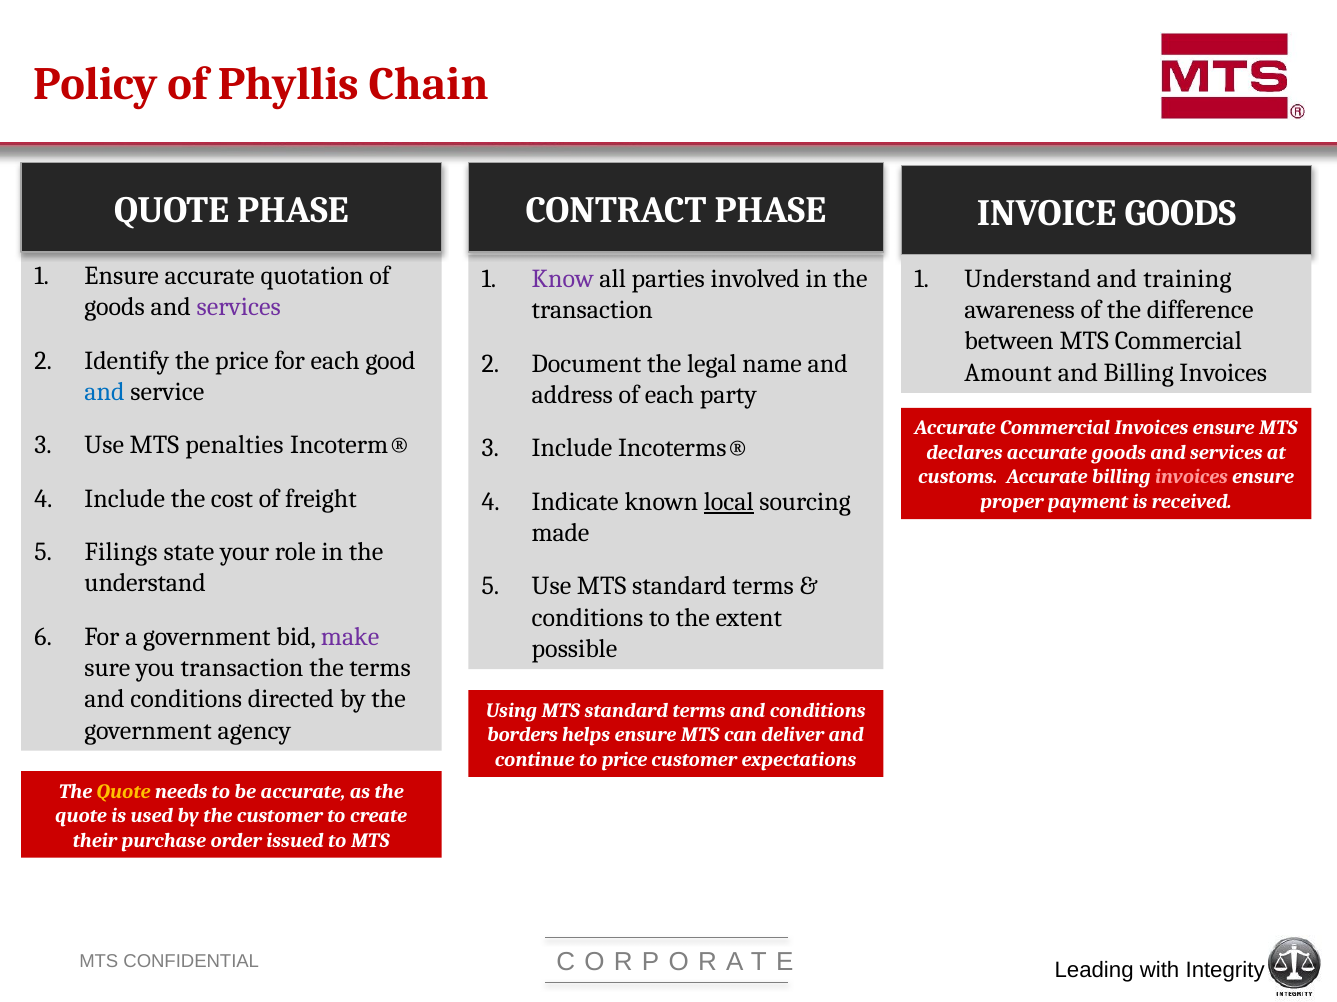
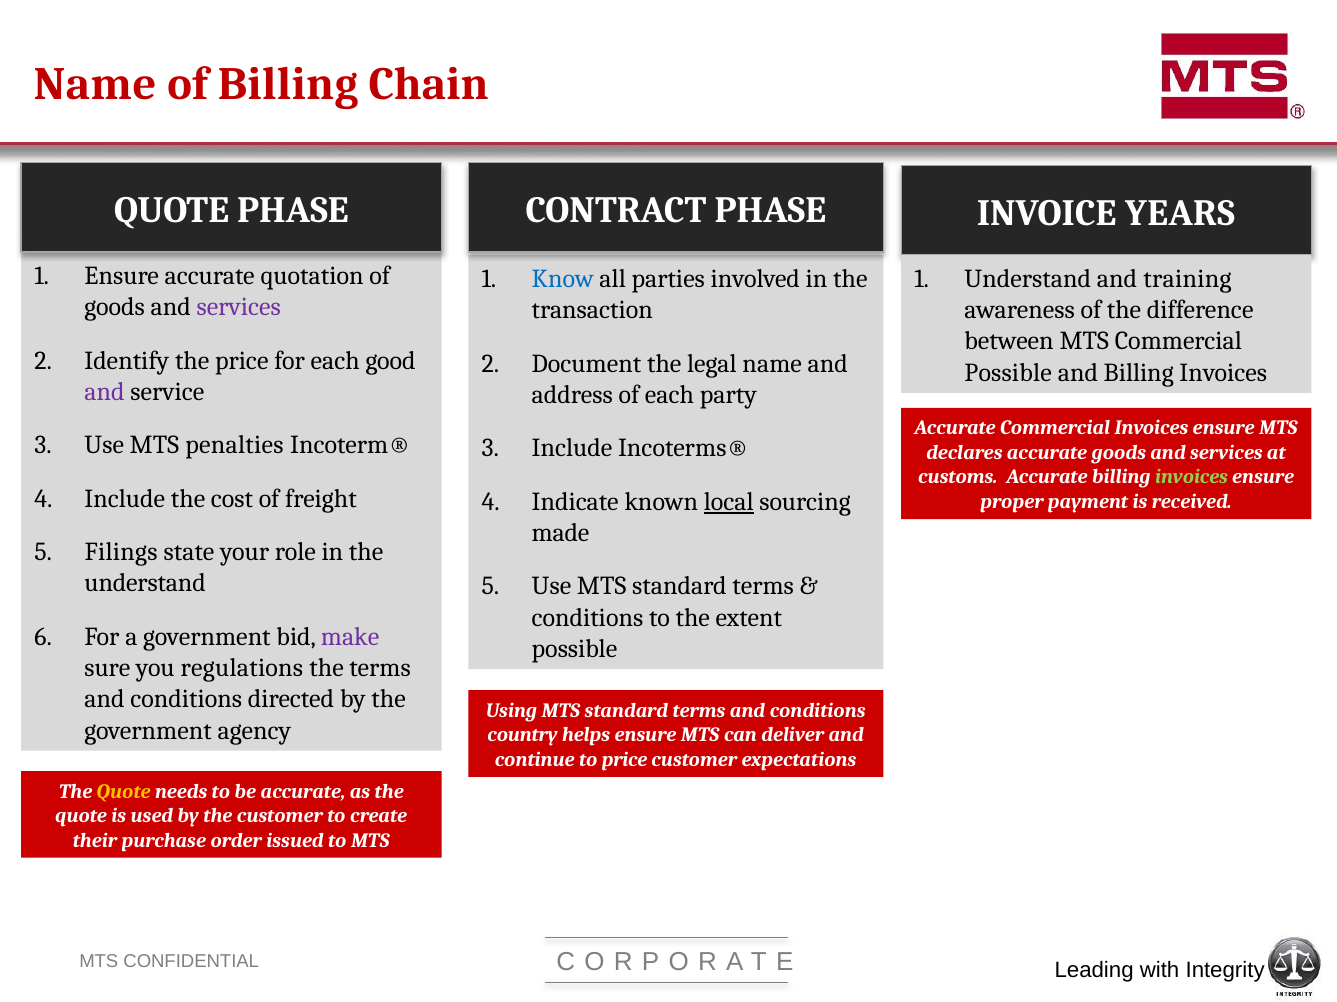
Policy at (95, 84): Policy -> Name
of Phyllis: Phyllis -> Billing
INVOICE GOODS: GOODS -> YEARS
Know colour: purple -> blue
Amount at (1008, 373): Amount -> Possible
and at (105, 392) colour: blue -> purple
invoices at (1192, 478) colour: pink -> light green
you transaction: transaction -> regulations
borders: borders -> country
